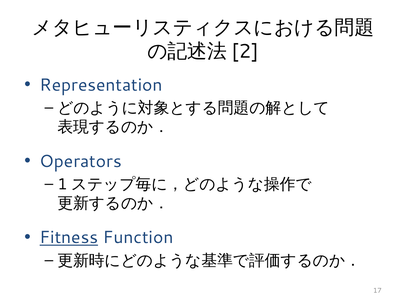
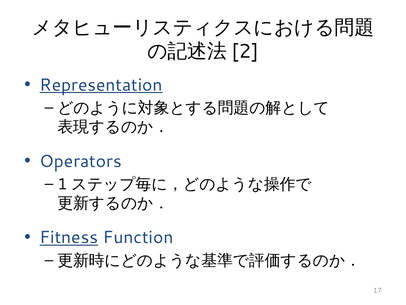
Representation underline: none -> present
